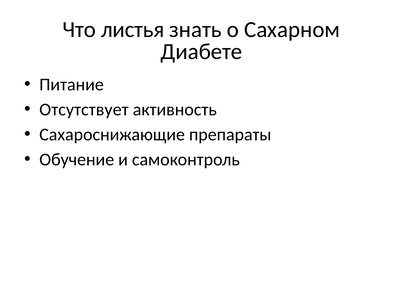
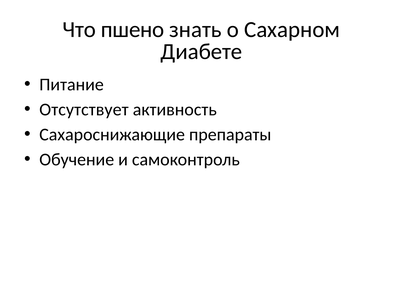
листья: листья -> пшено
